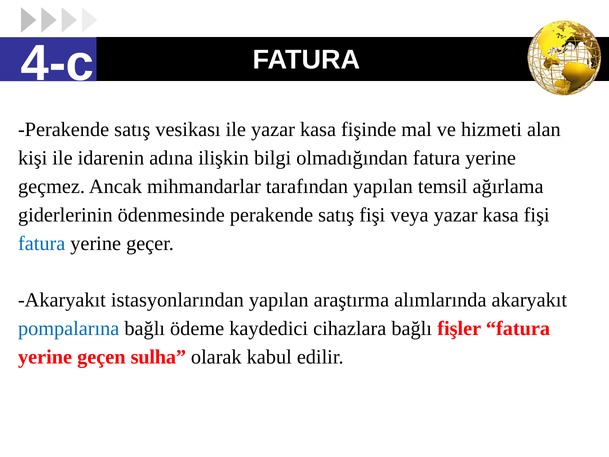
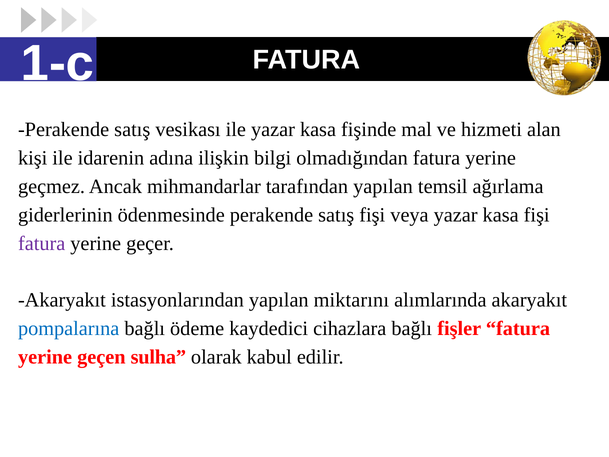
4-c: 4-c -> 1-c
fatura at (42, 243) colour: blue -> purple
araştırma: araştırma -> miktarını
